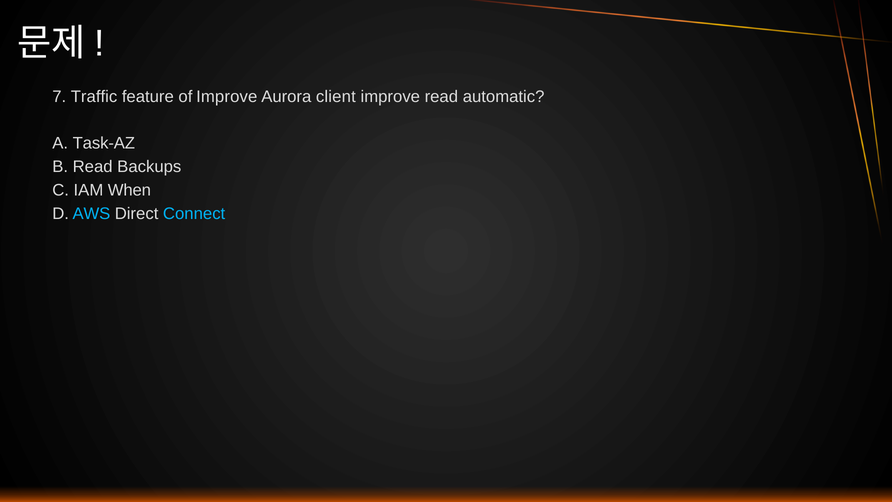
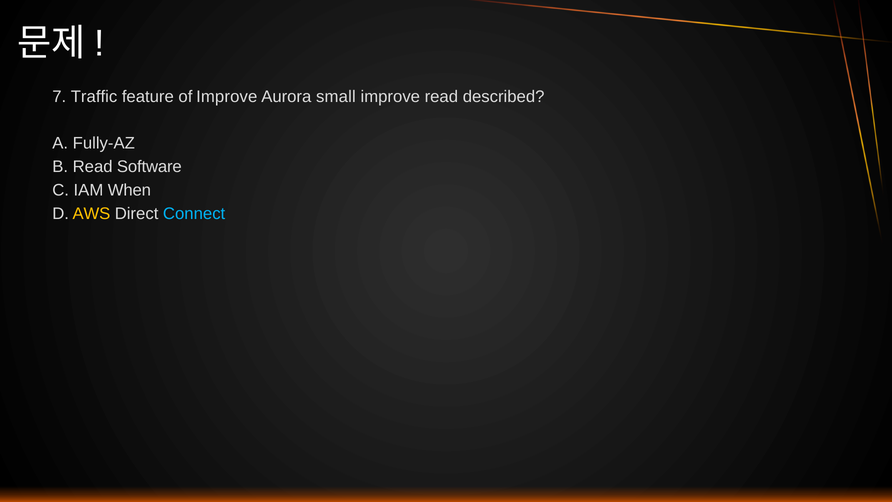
client: client -> small
automatic: automatic -> described
Task-AZ: Task-AZ -> Fully-AZ
Backups: Backups -> Software
AWS colour: light blue -> yellow
